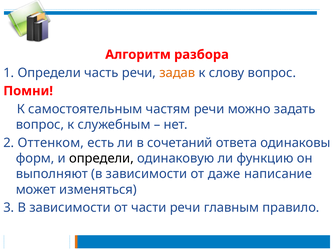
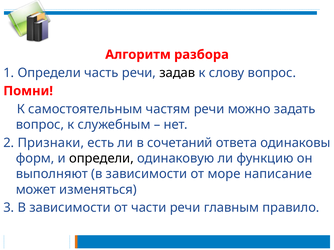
задав colour: orange -> black
Оттенком: Оттенком -> Признаки
даже: даже -> море
